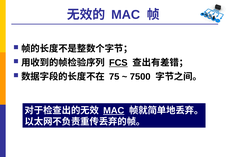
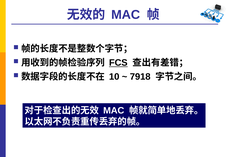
75: 75 -> 10
7500: 7500 -> 7918
MAC at (114, 110) underline: present -> none
